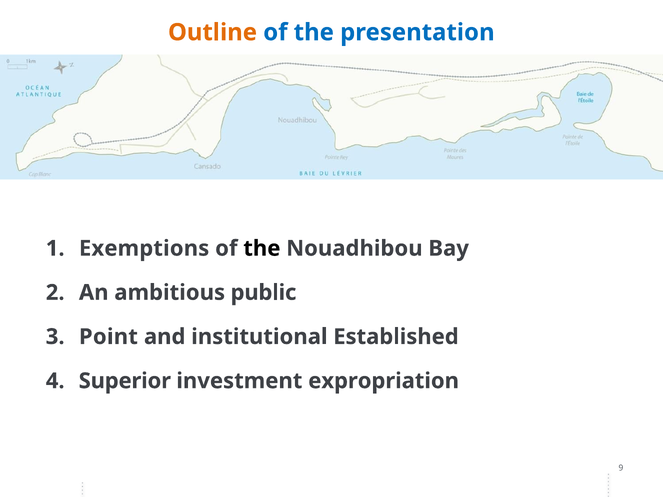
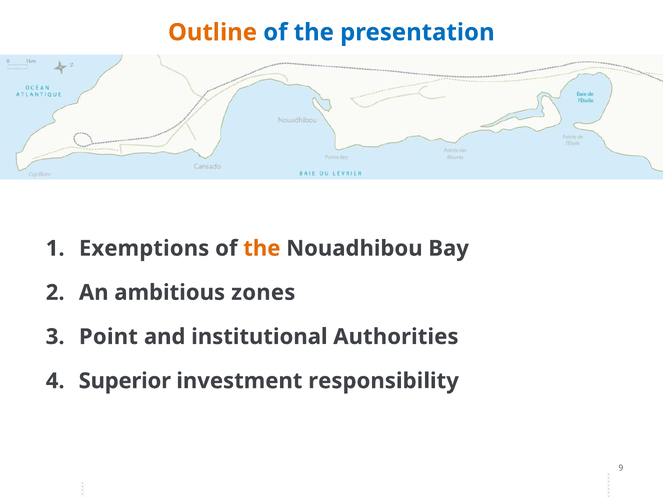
the at (262, 249) colour: black -> orange
public: public -> zones
Established: Established -> Authorities
expropriation: expropriation -> responsibility
